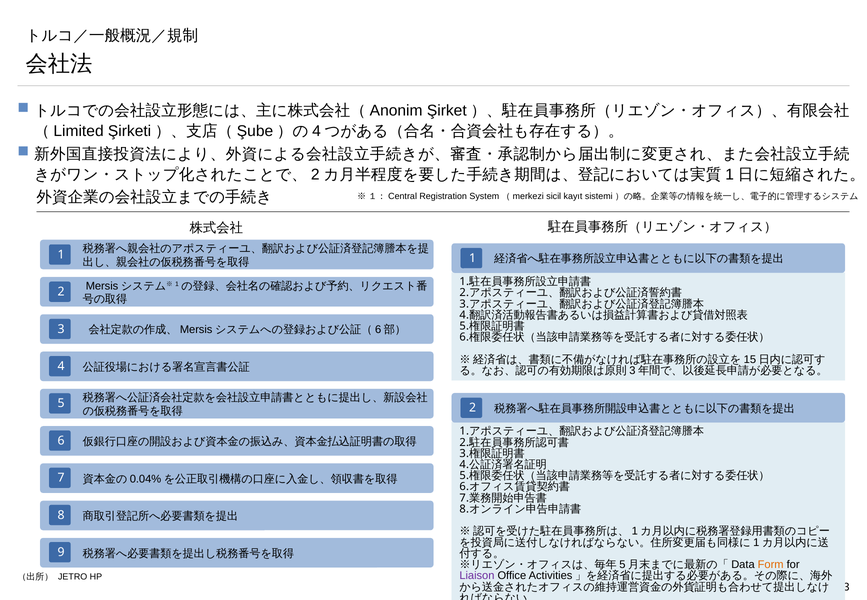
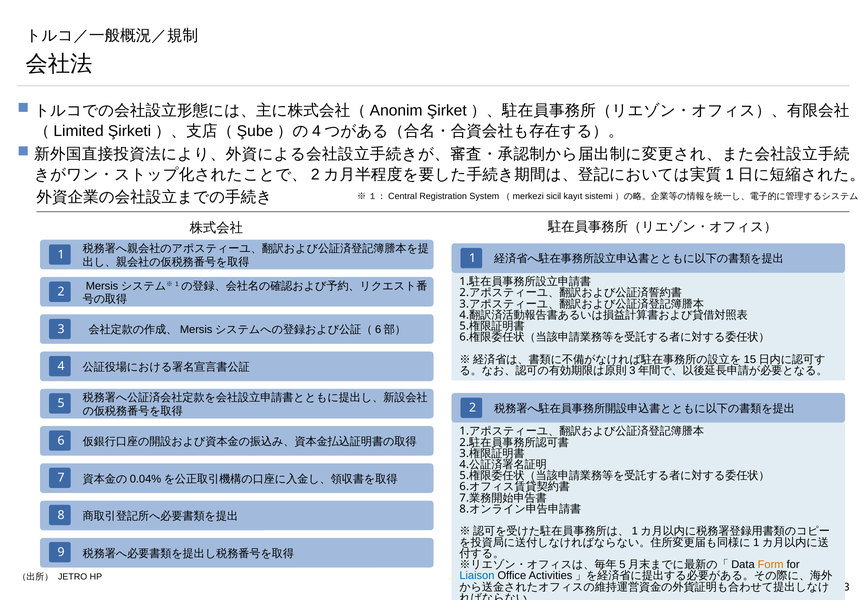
Liaison colour: purple -> blue
